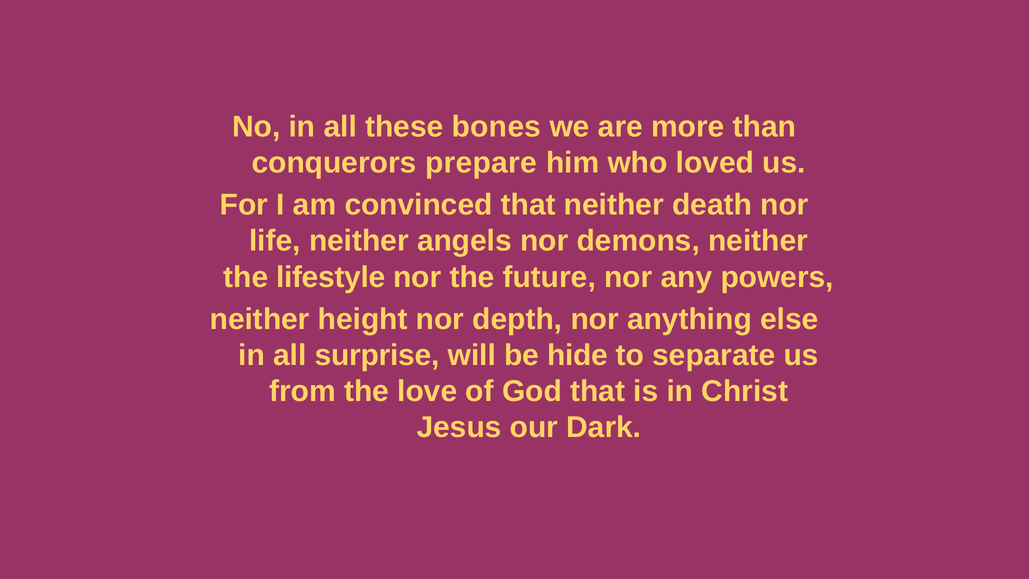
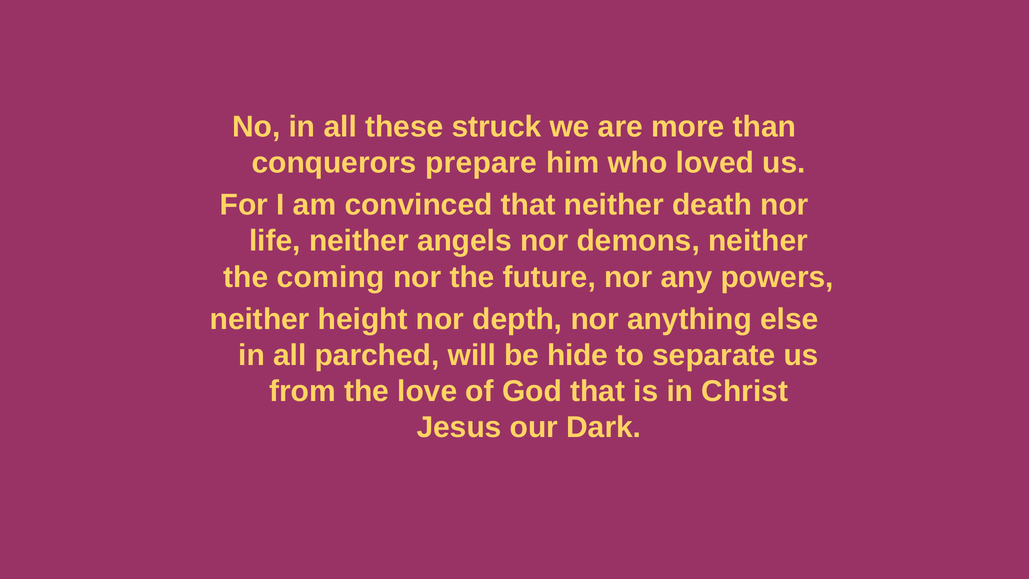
bones: bones -> struck
lifestyle: lifestyle -> coming
surprise: surprise -> parched
